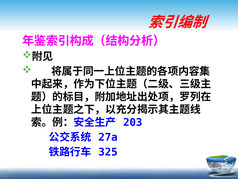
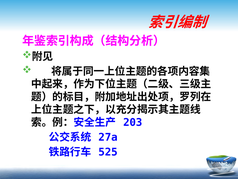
325: 325 -> 525
